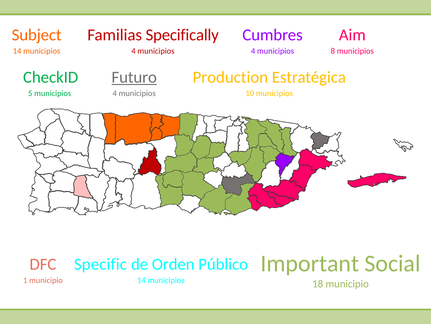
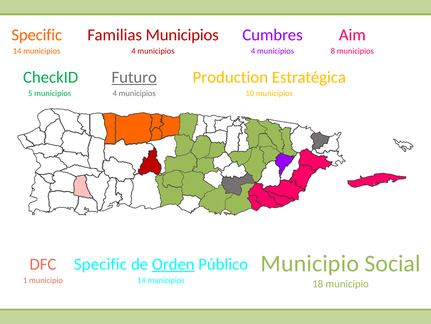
Subject at (37, 35): Subject -> Specific
Familias Specifically: Specifically -> Municipios
Important at (310, 263): Important -> Municipio
Orden underline: none -> present
